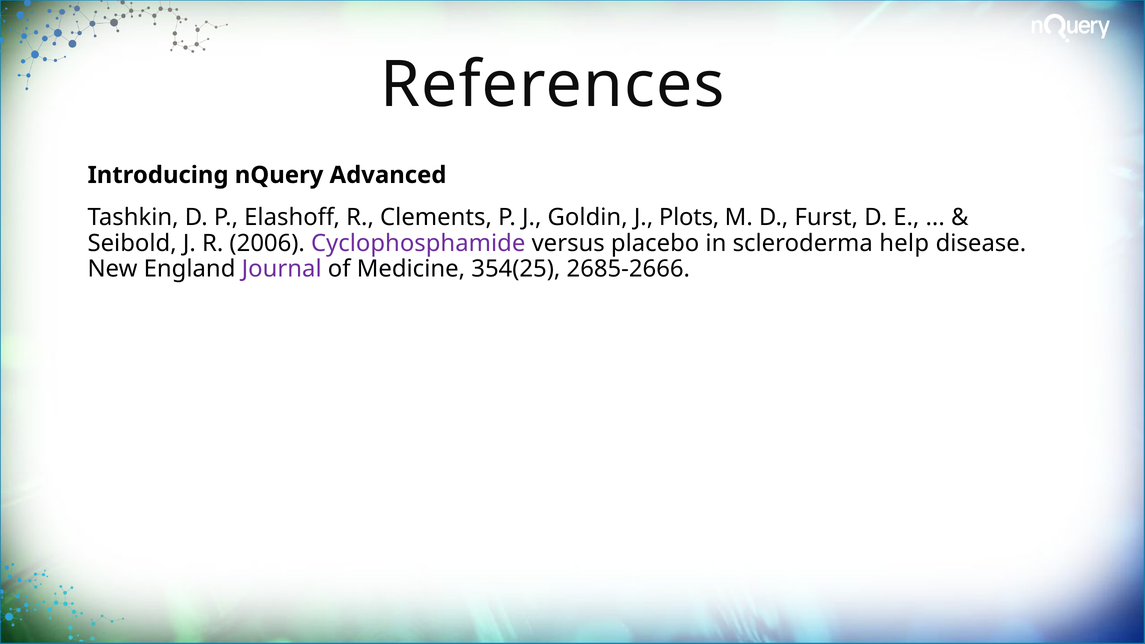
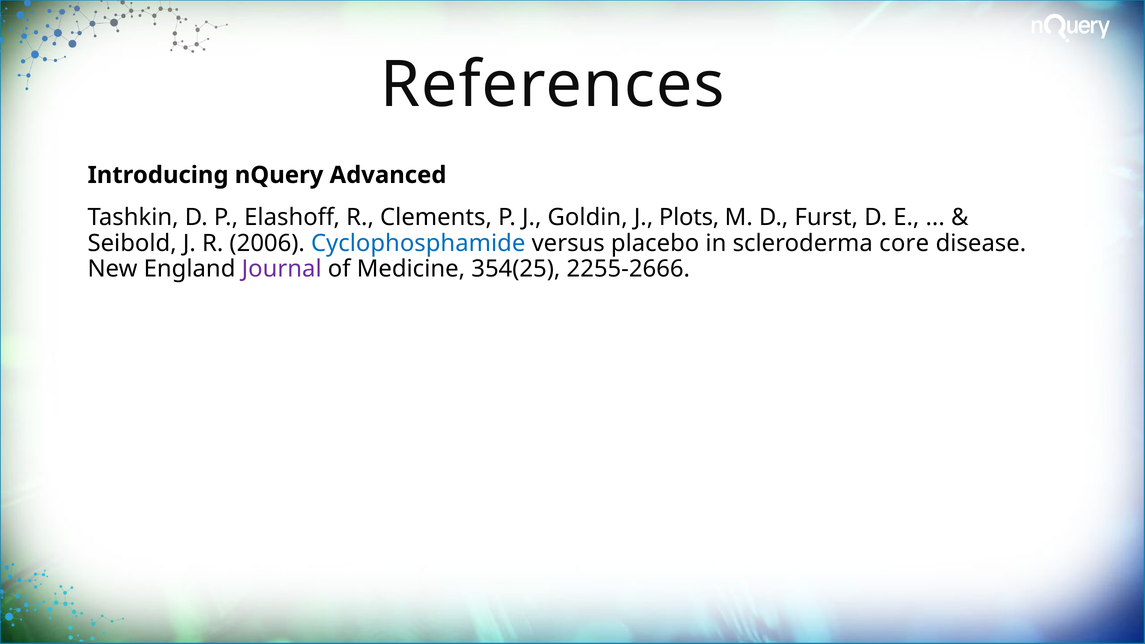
Cyclophosphamide colour: purple -> blue
help: help -> core
2685-2666: 2685-2666 -> 2255-2666
